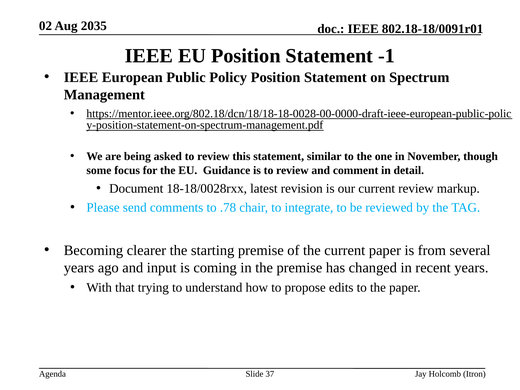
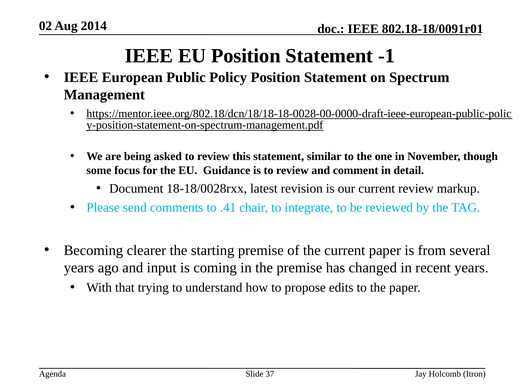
2035: 2035 -> 2014
.78: .78 -> .41
